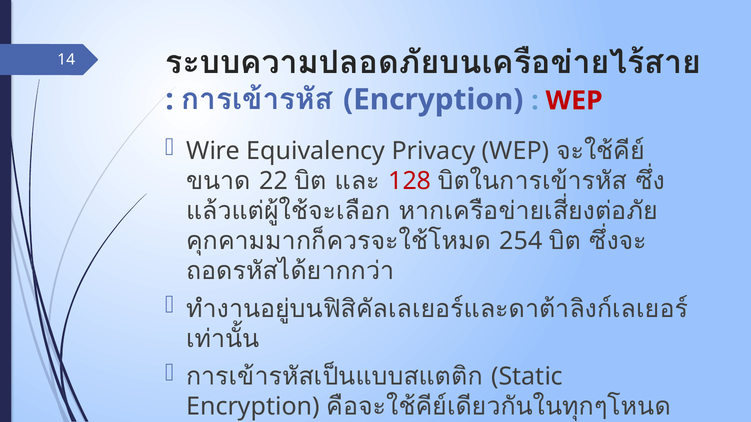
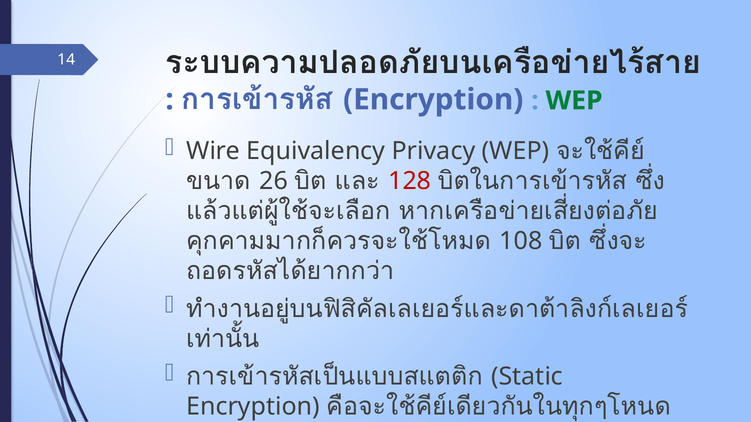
WEP at (574, 101) colour: red -> green
22: 22 -> 26
254: 254 -> 108
